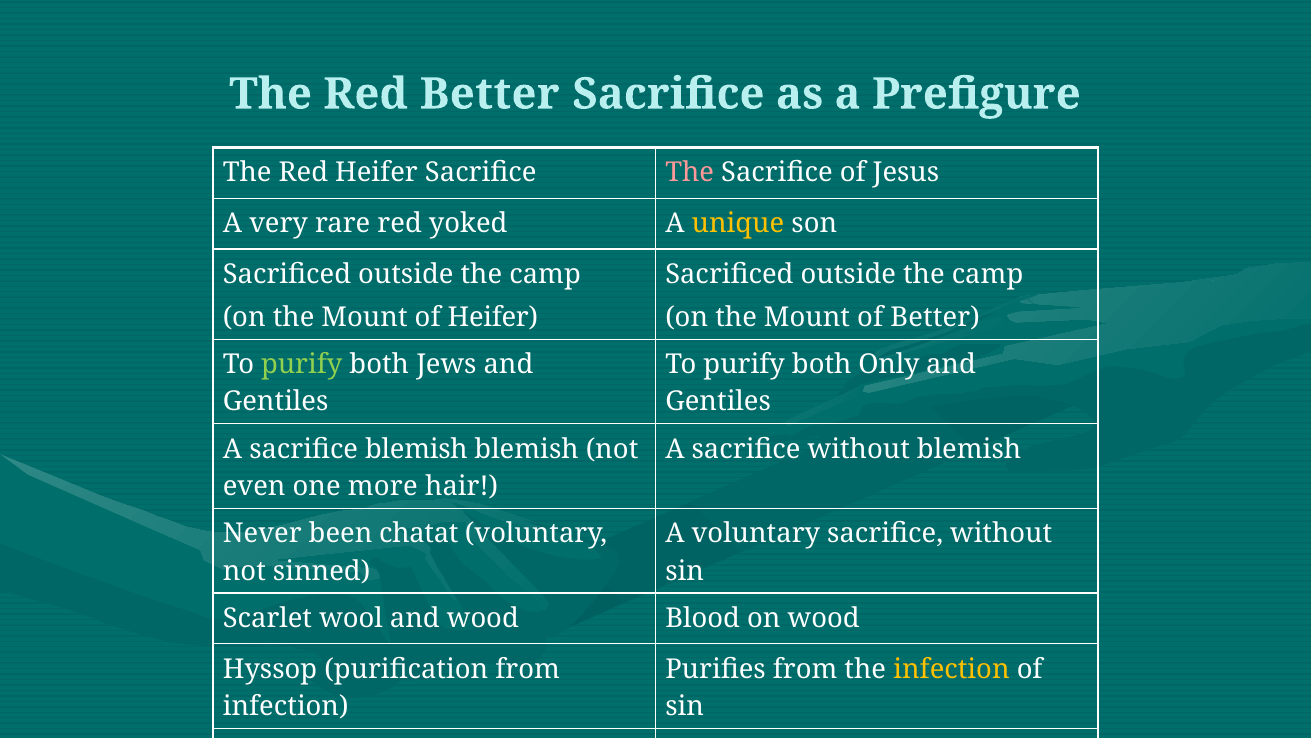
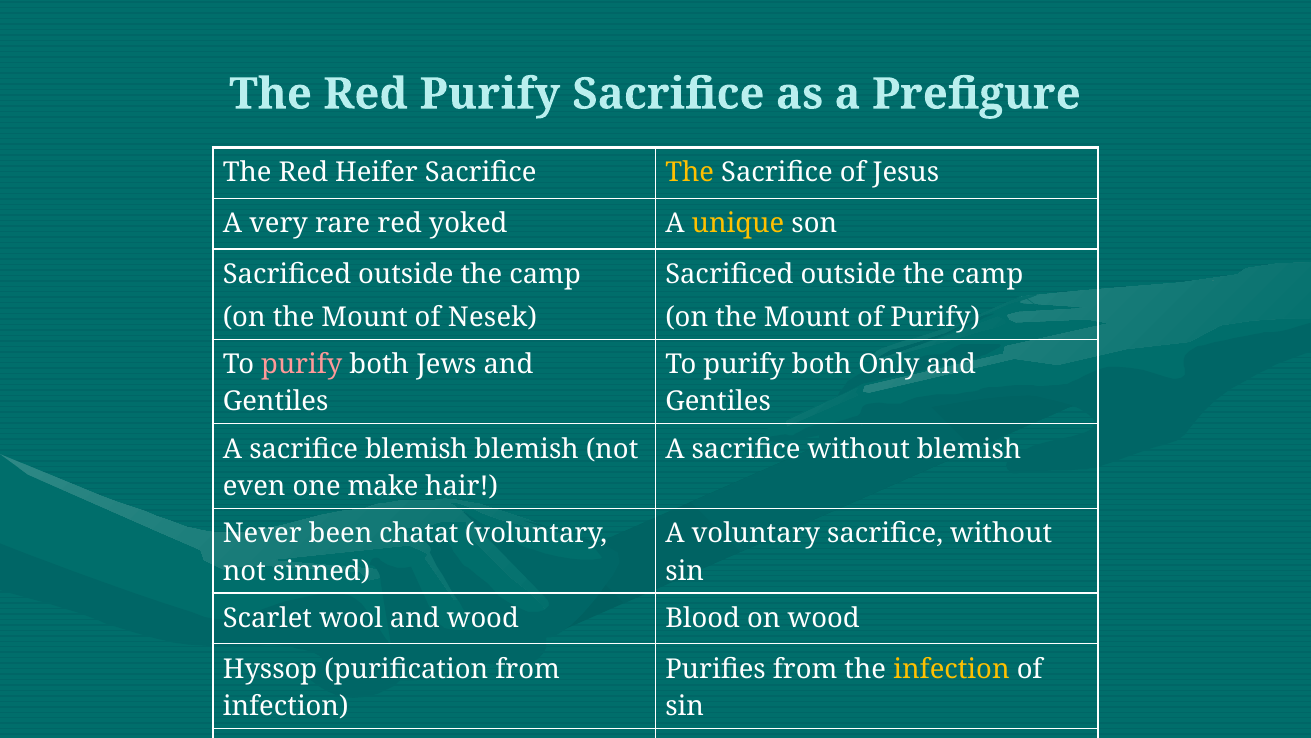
Red Better: Better -> Purify
The at (690, 173) colour: pink -> yellow
of Heifer: Heifer -> Nesek
of Better: Better -> Purify
purify at (302, 364) colour: light green -> pink
more: more -> make
